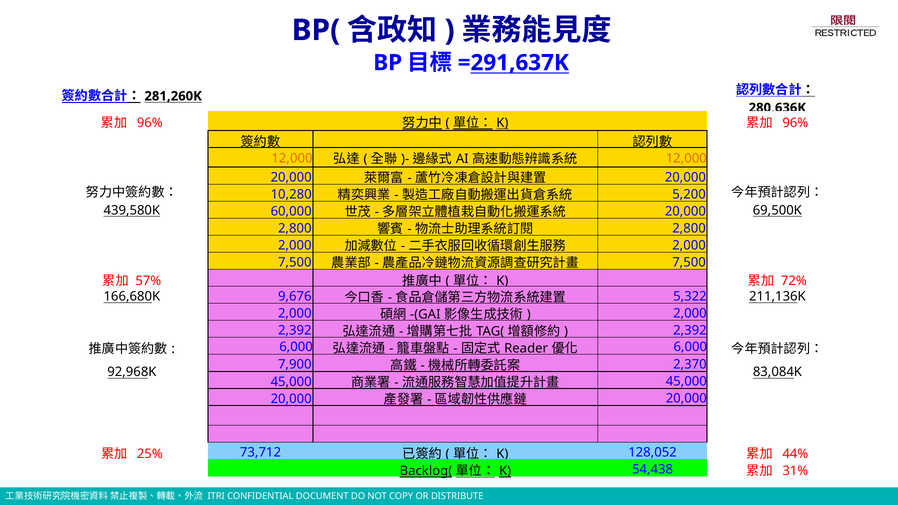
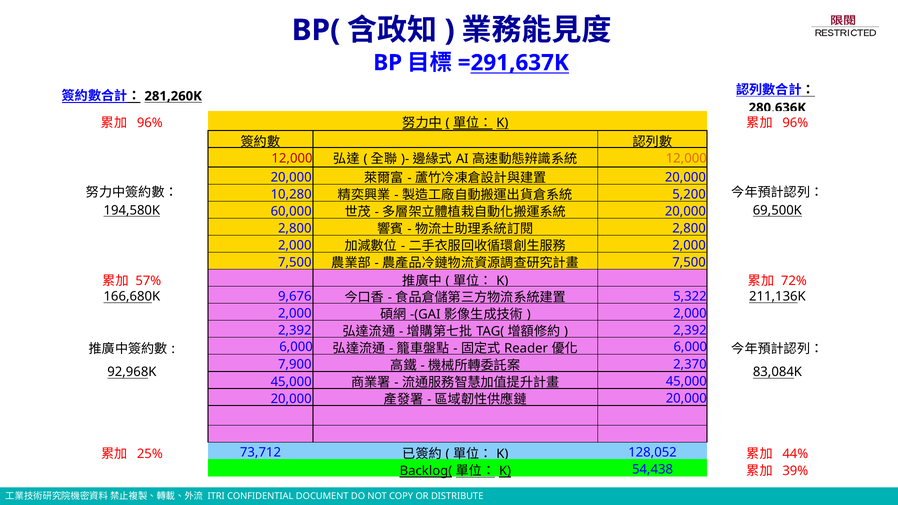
12,000 at (292, 158) colour: orange -> red
439,580K: 439,580K -> 194,580K
31%: 31% -> 39%
